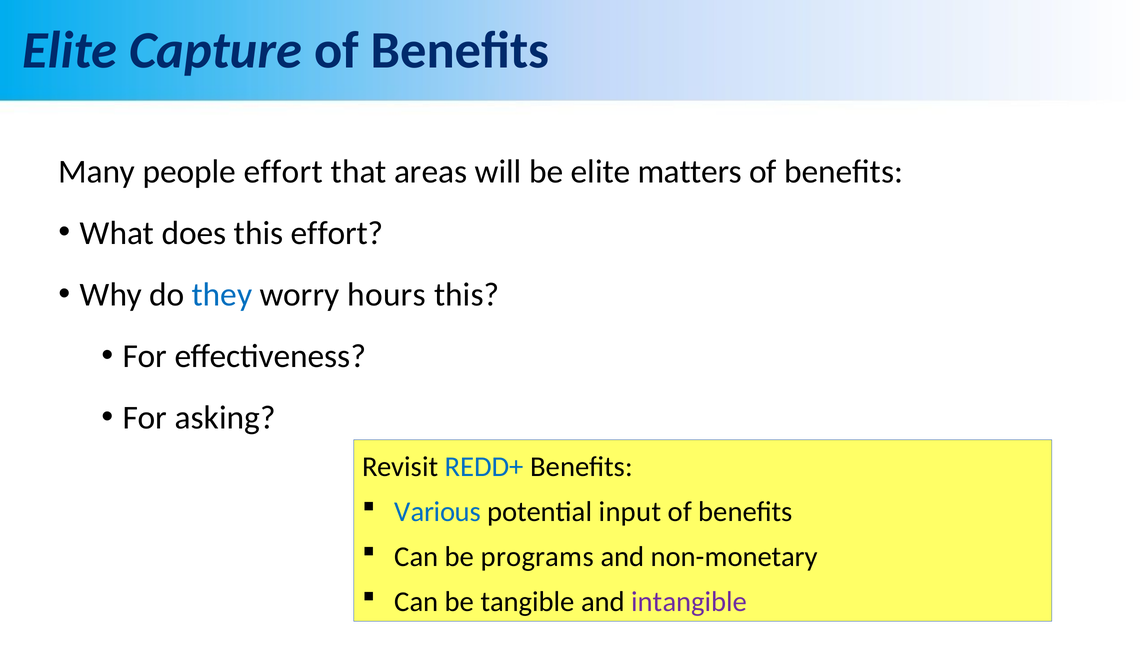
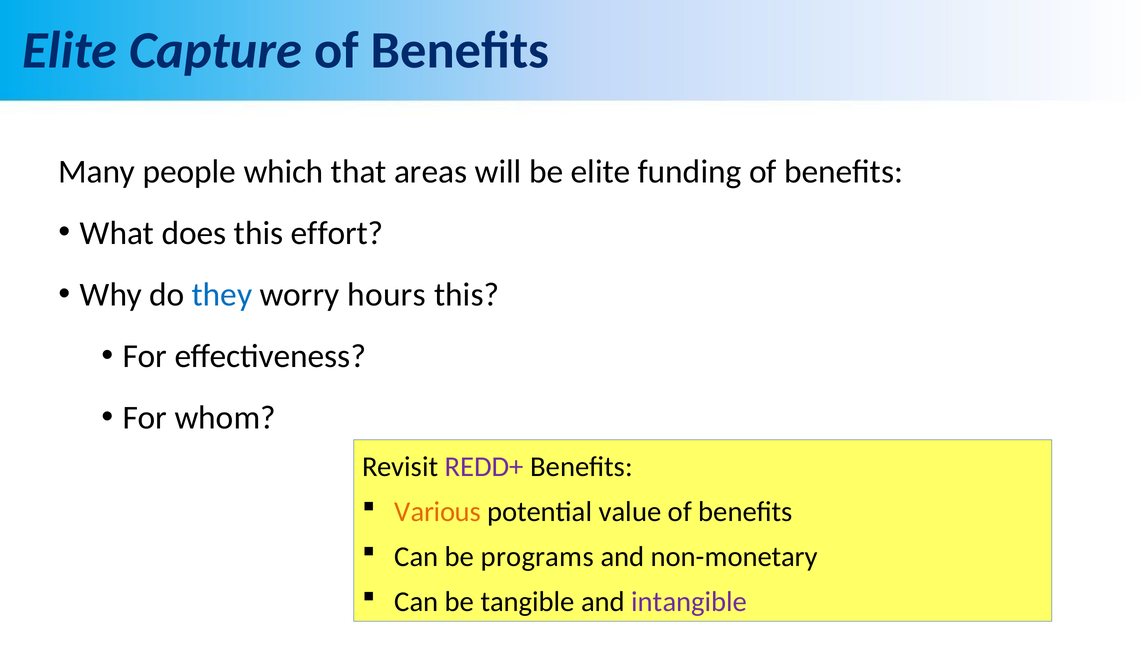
people effort: effort -> which
matters: matters -> funding
asking: asking -> whom
REDD+ colour: blue -> purple
Various colour: blue -> orange
input: input -> value
